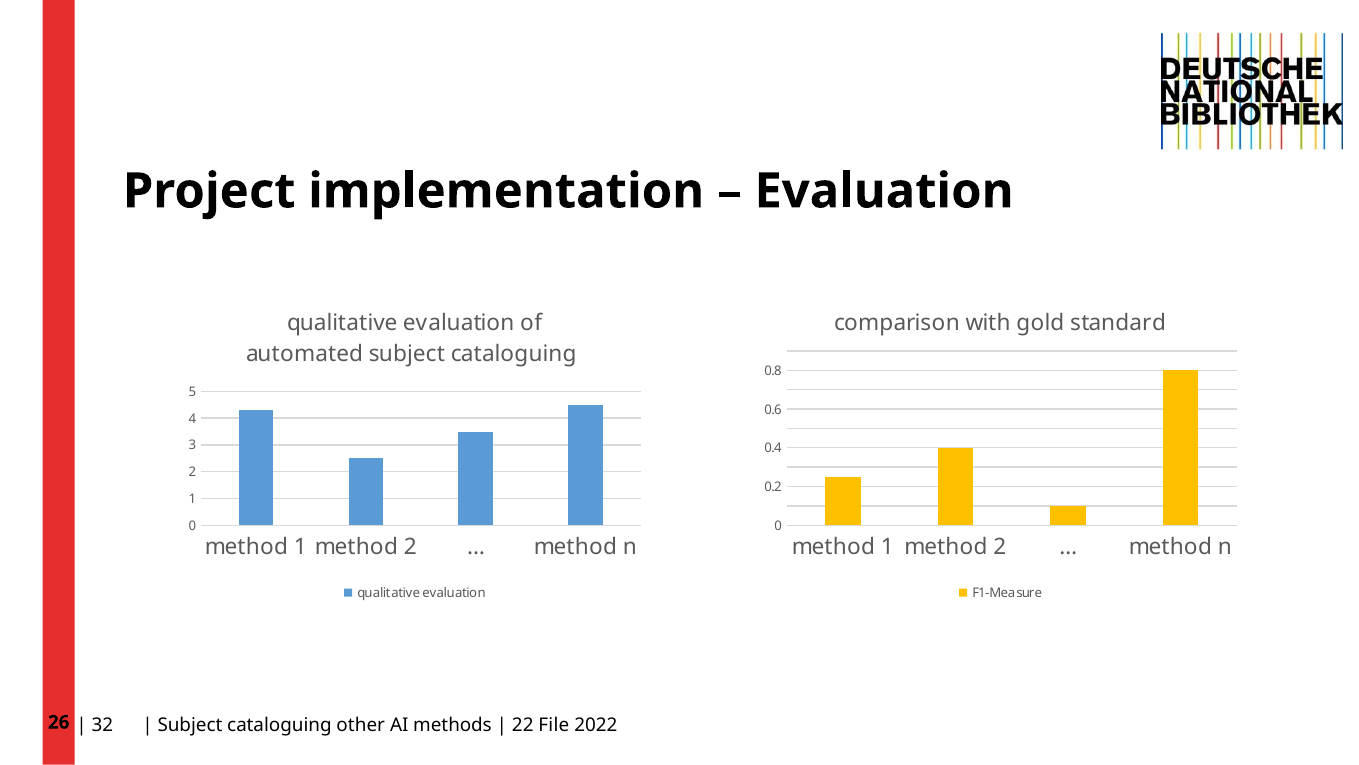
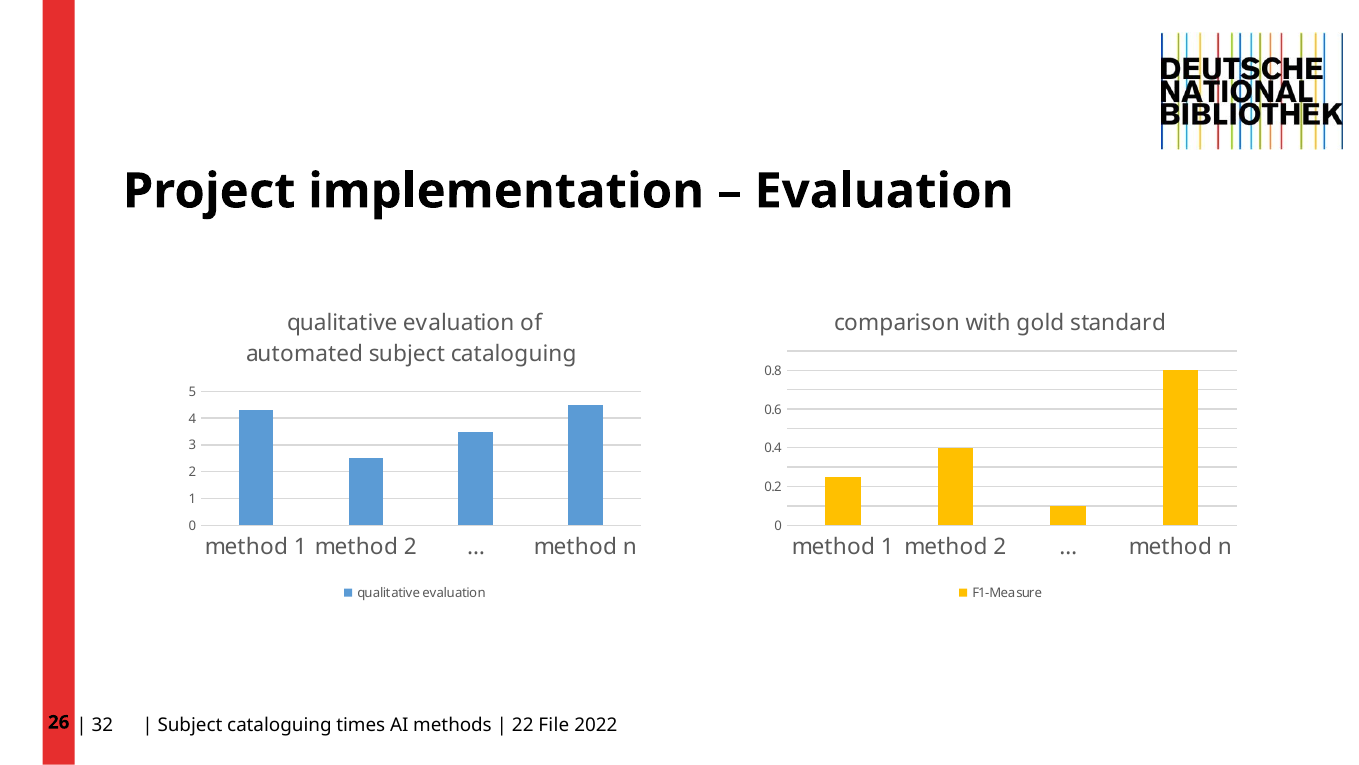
other: other -> times
